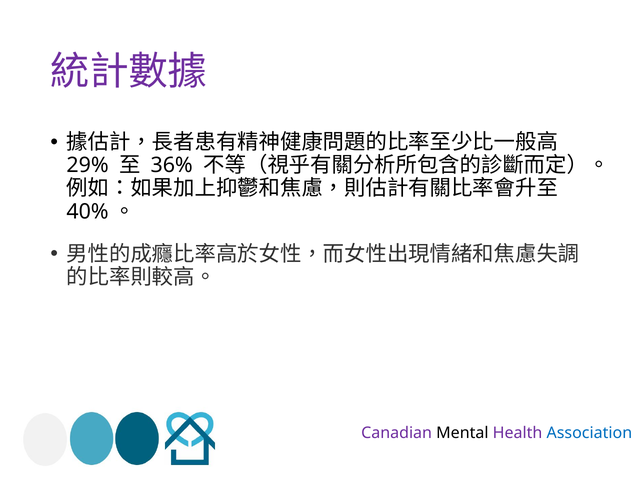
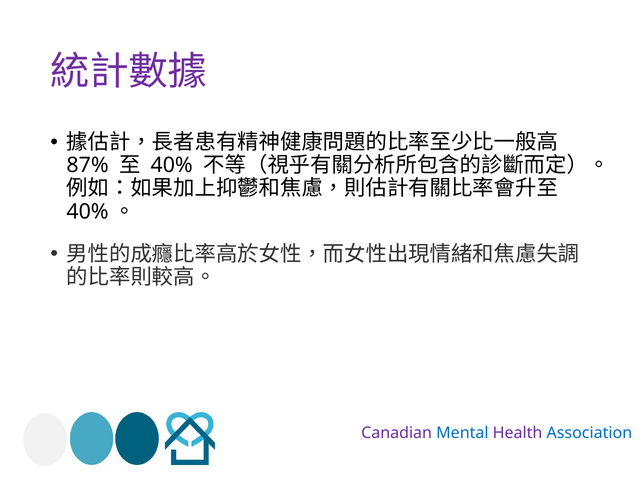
29%: 29% -> 87%
36% at (172, 166): 36% -> 40%
Mental colour: black -> blue
